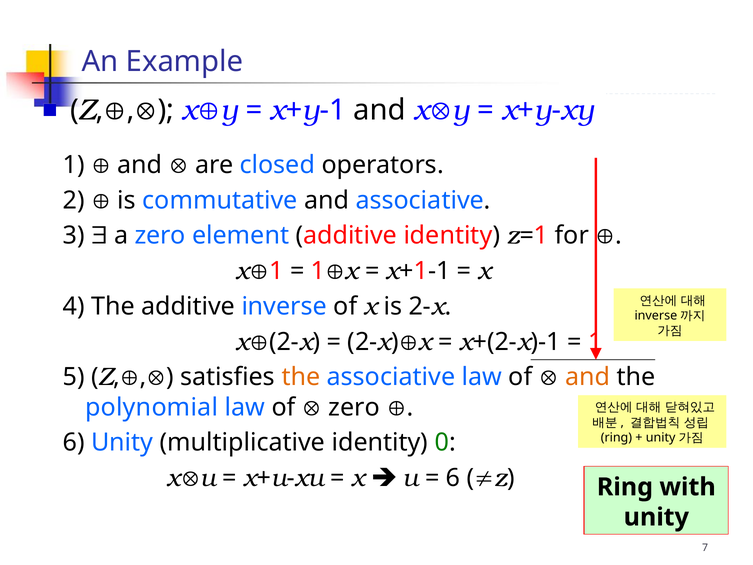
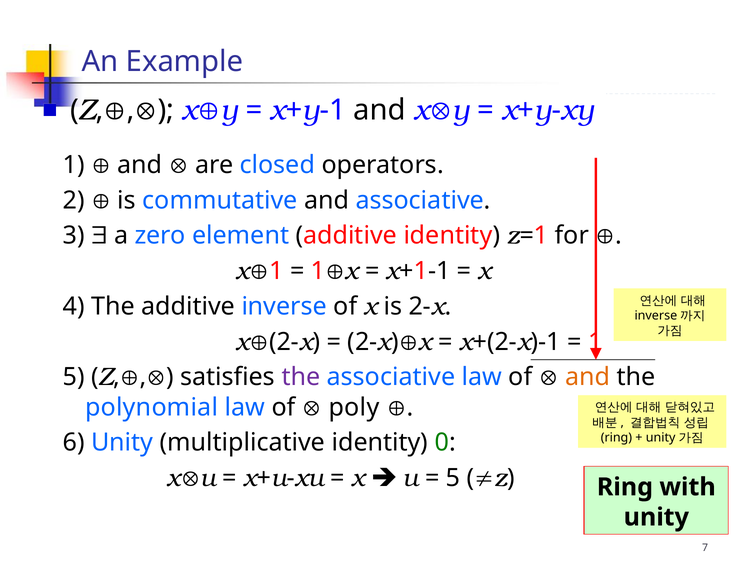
the at (301, 377) colour: orange -> purple
zero at (354, 407): zero -> poly
6 at (453, 478): 6 -> 5
